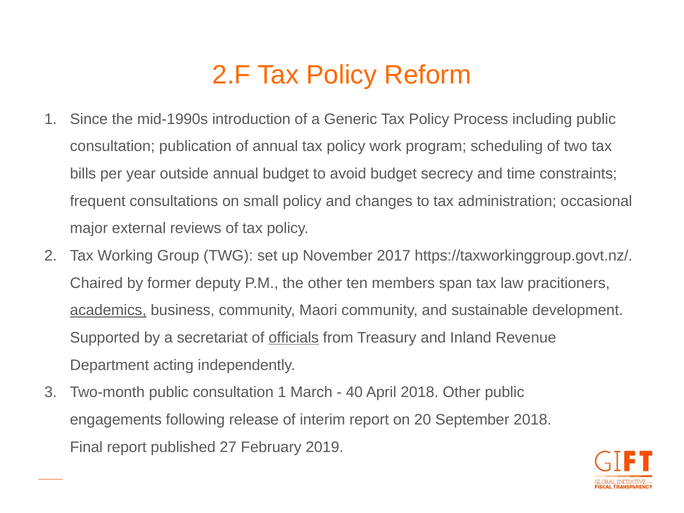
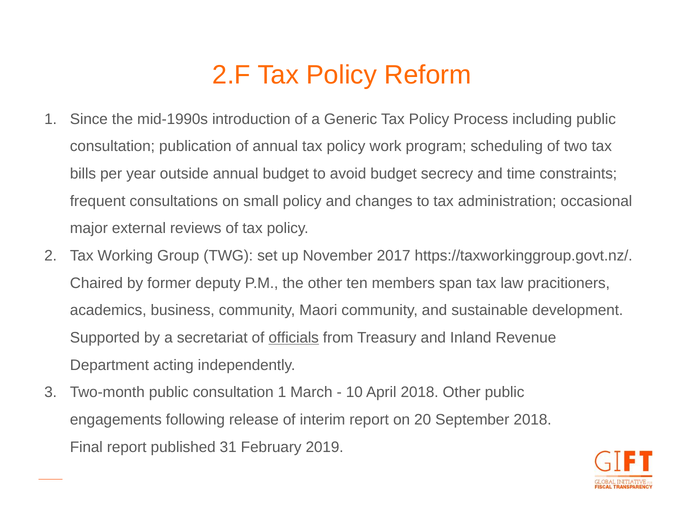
academics underline: present -> none
40: 40 -> 10
27: 27 -> 31
